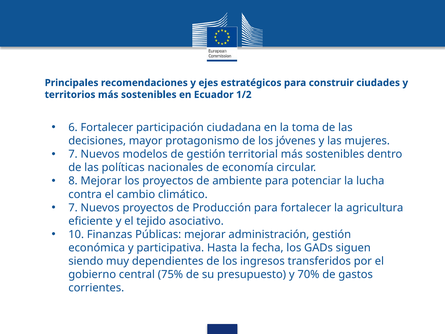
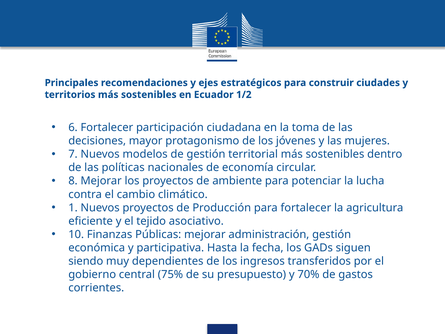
7 at (73, 208): 7 -> 1
